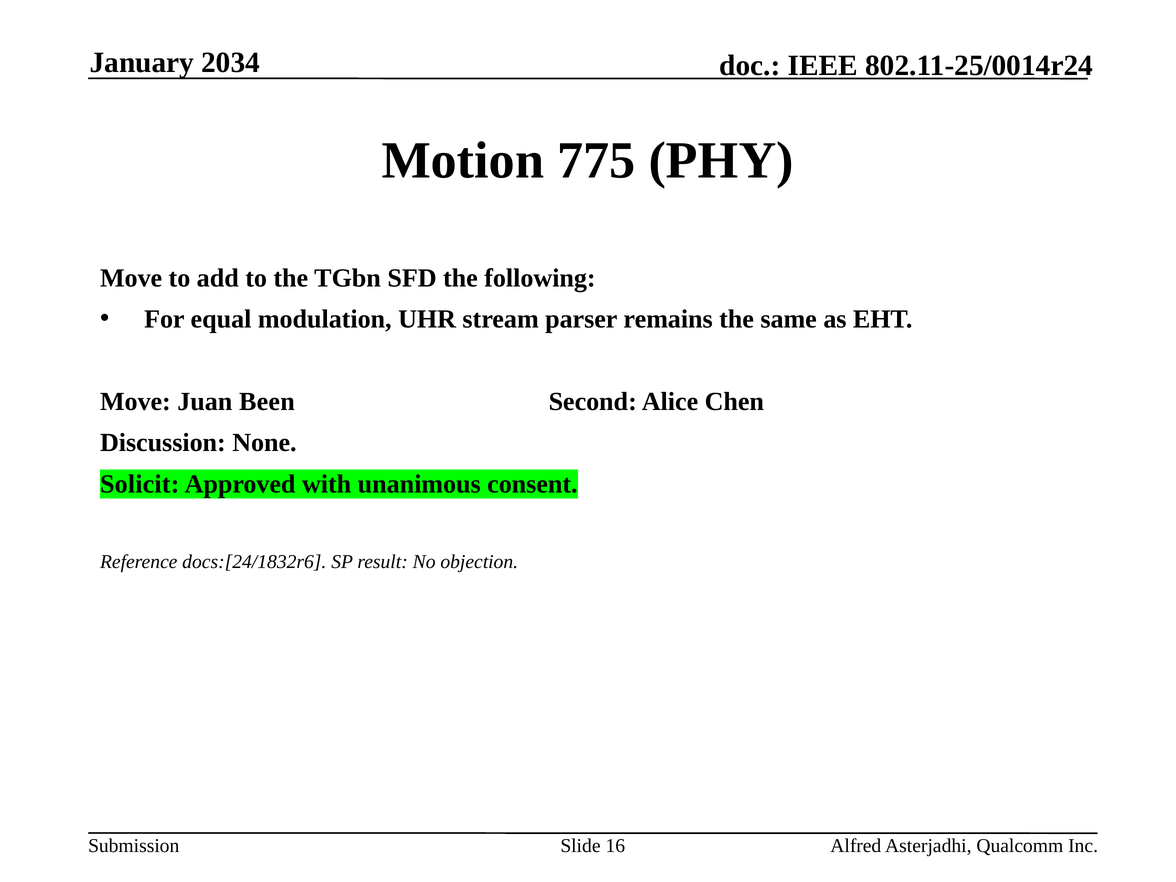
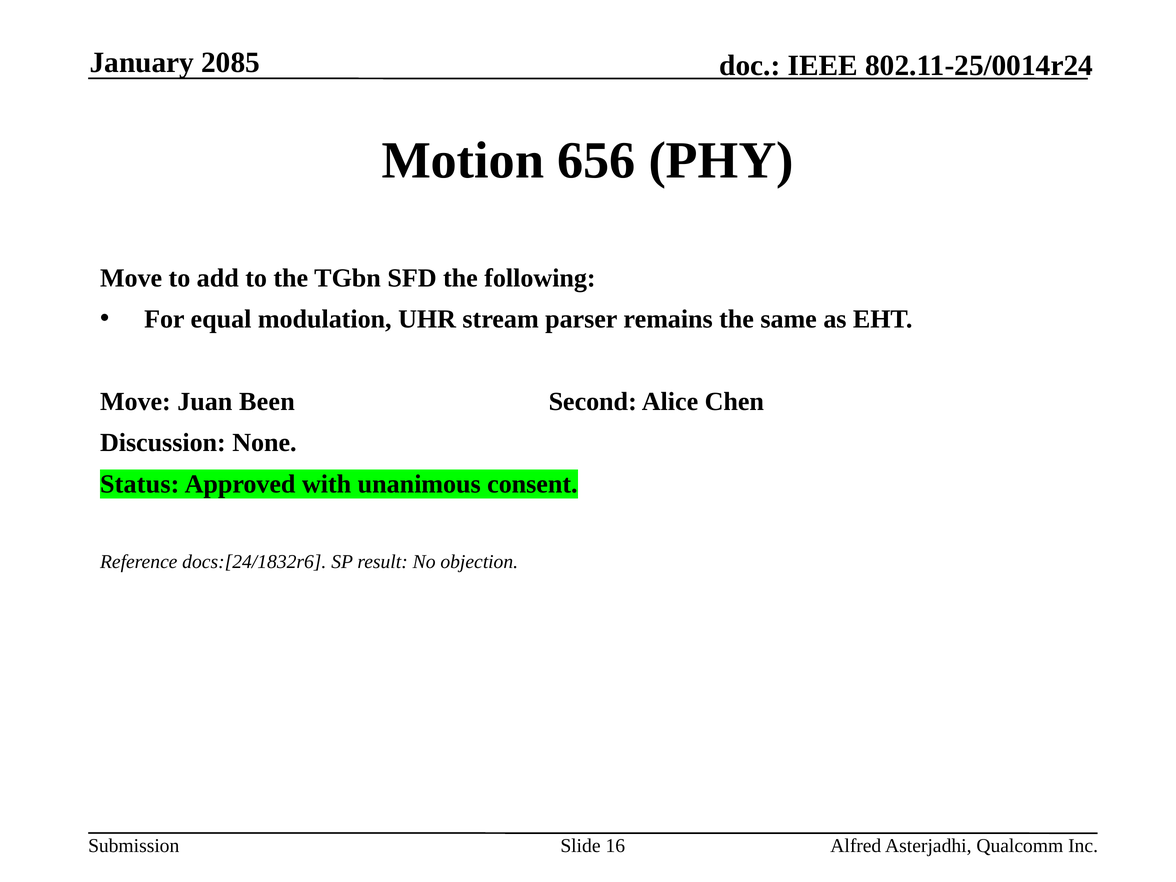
2034: 2034 -> 2085
775: 775 -> 656
Solicit: Solicit -> Status
